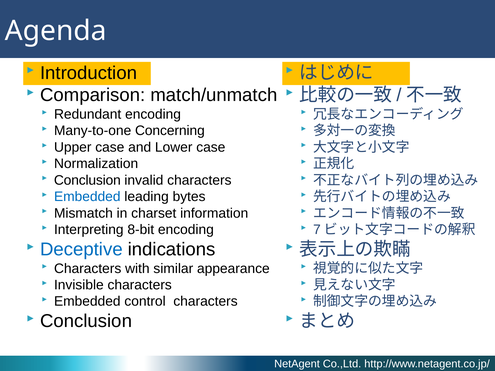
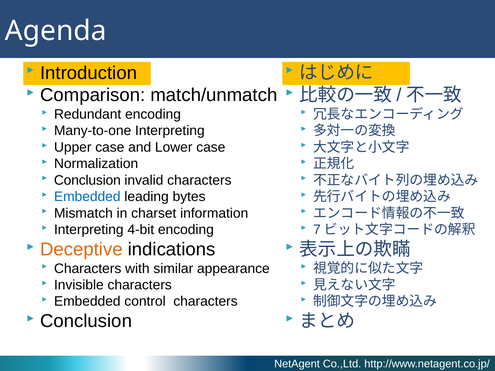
Many-to-one Concerning: Concerning -> Interpreting
8-bit: 8-bit -> 4-bit
Deceptive colour: blue -> orange
